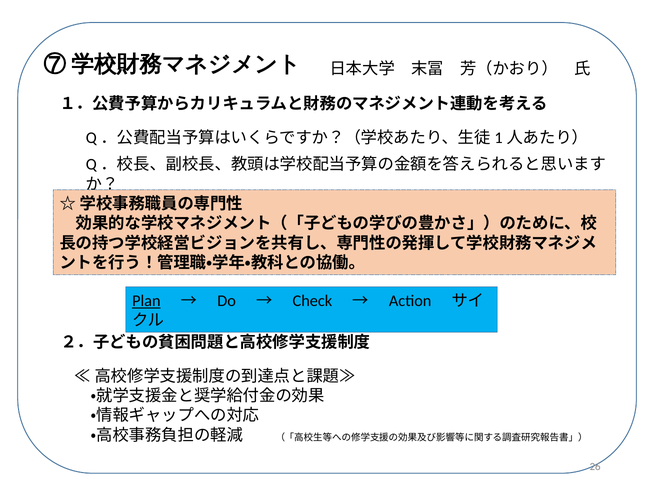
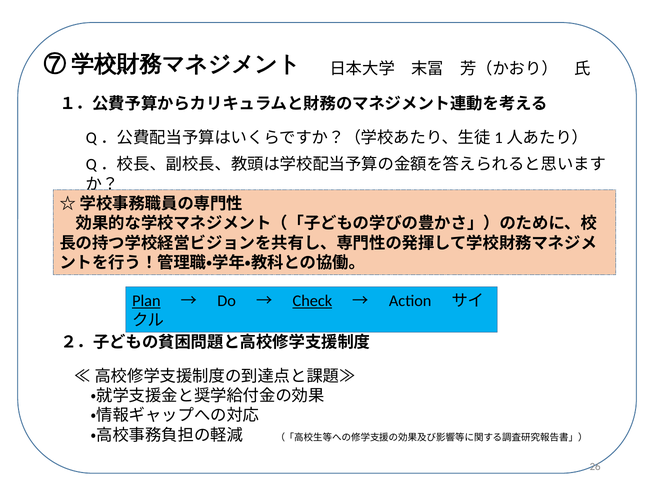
Check underline: none -> present
